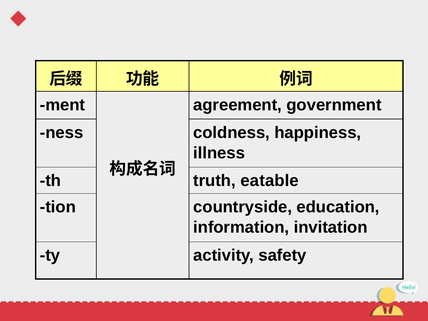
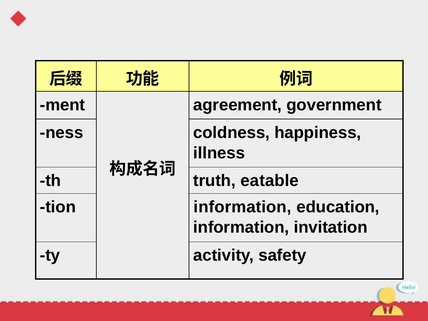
tion countryside: countryside -> information
